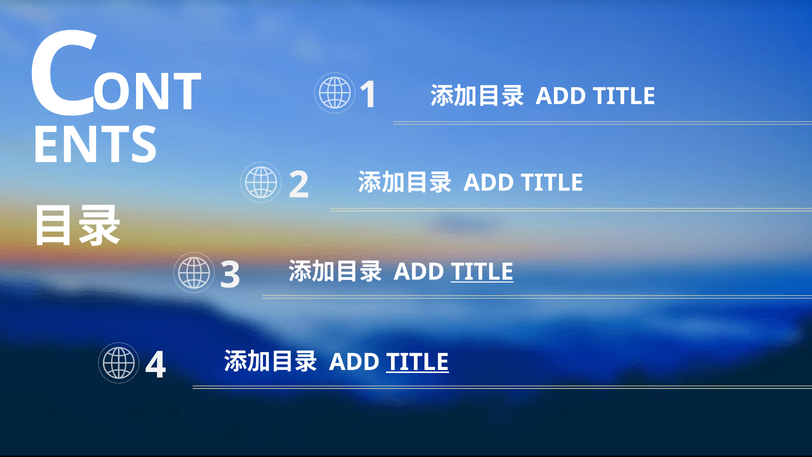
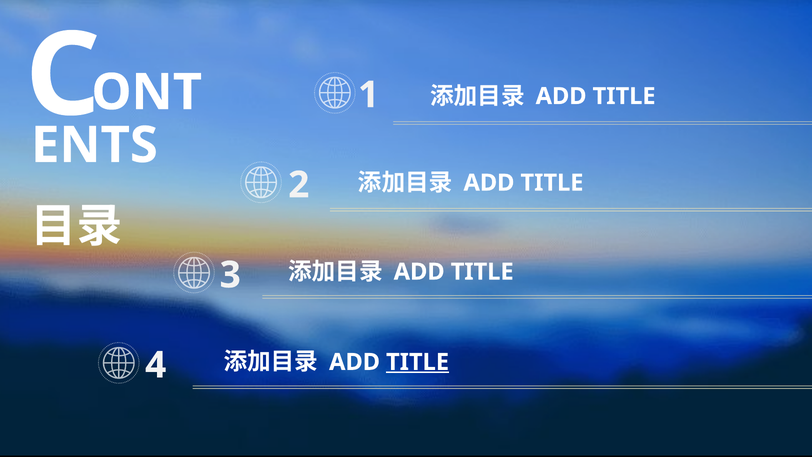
TITLE at (482, 272) underline: present -> none
